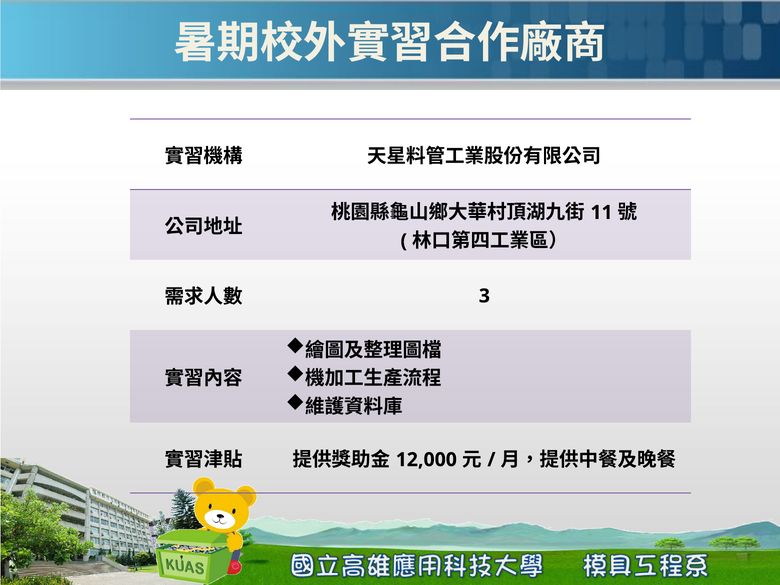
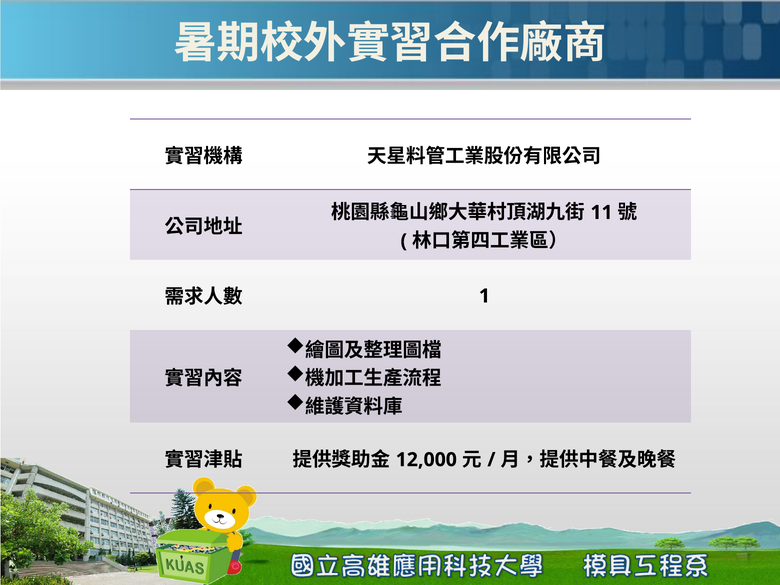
3: 3 -> 1
